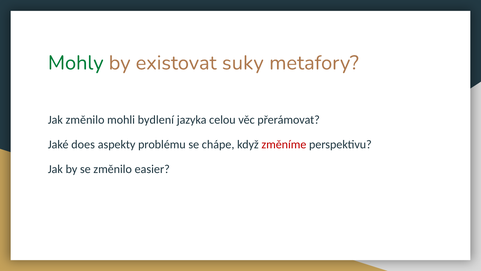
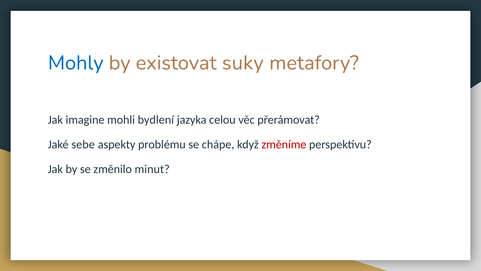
Mohly colour: green -> blue
Jak změnilo: změnilo -> imagine
does: does -> sebe
easier: easier -> minut
